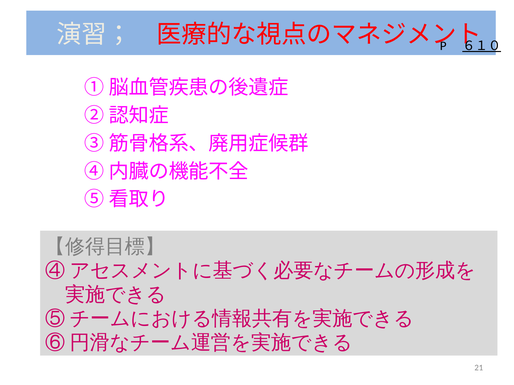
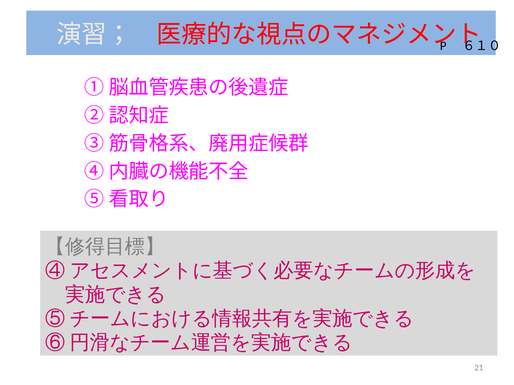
６１０ underline: present -> none
